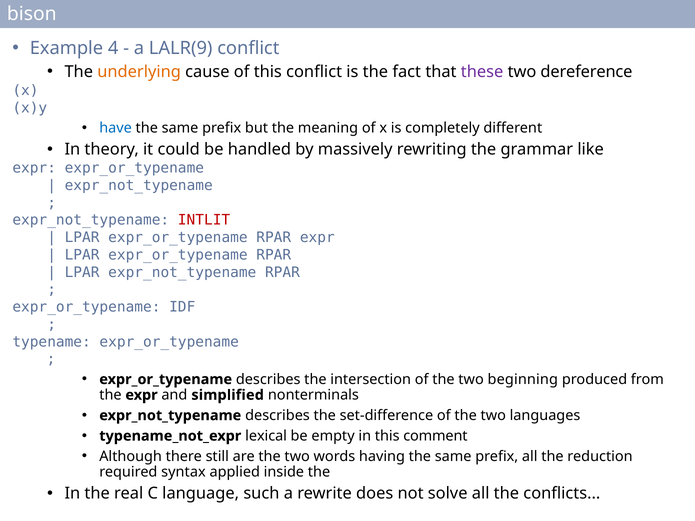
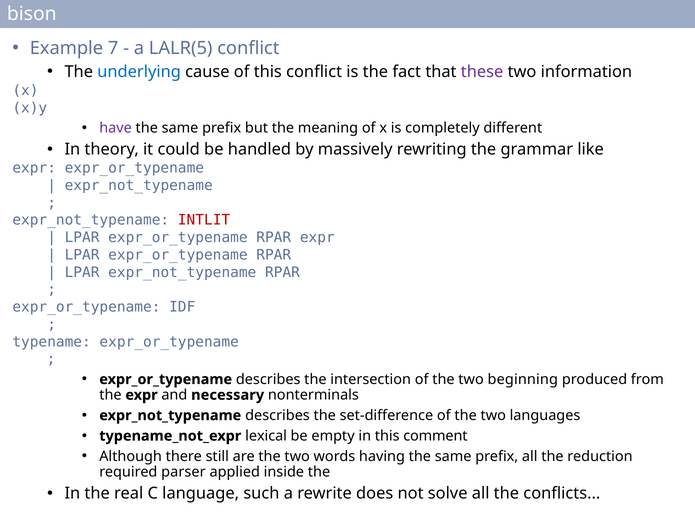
4: 4 -> 7
LALR(9: LALR(9 -> LALR(5
underlying colour: orange -> blue
dereference: dereference -> information
have colour: blue -> purple
simplified: simplified -> necessary
syntax: syntax -> parser
